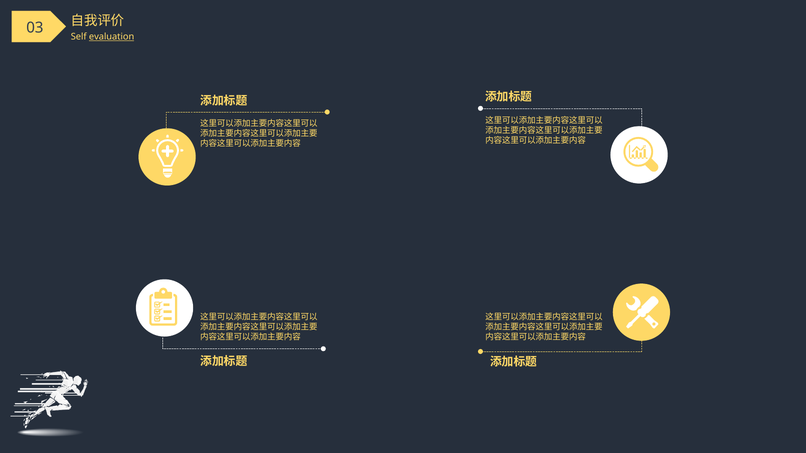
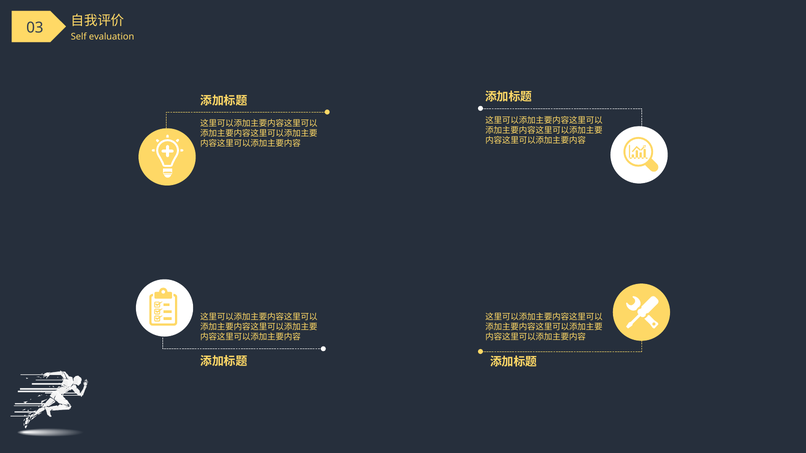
evaluation underline: present -> none
